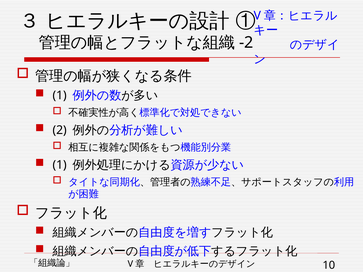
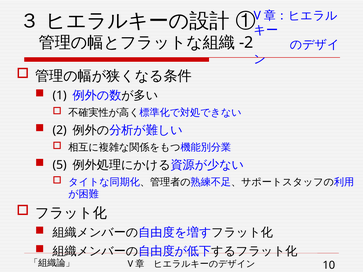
1 at (60, 165): 1 -> 5
